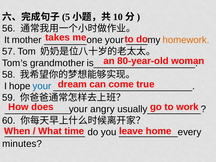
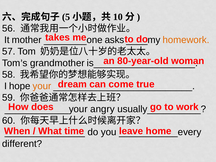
your at (114, 40): your -> asks
your at (42, 86) colour: blue -> orange
minutes: minutes -> different
